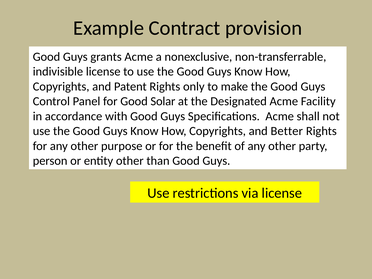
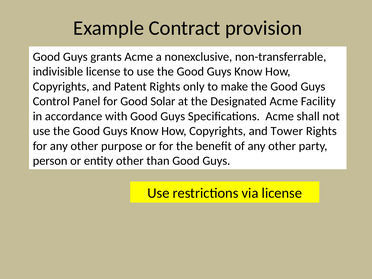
Better: Better -> Tower
